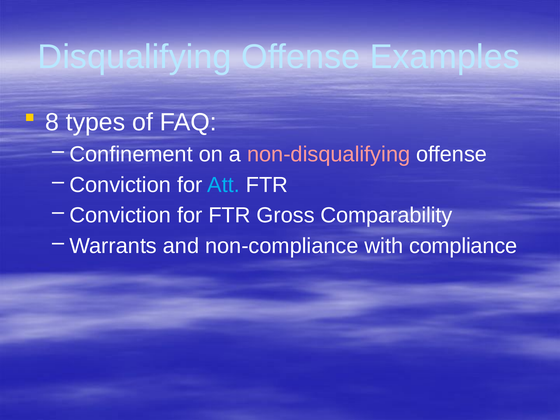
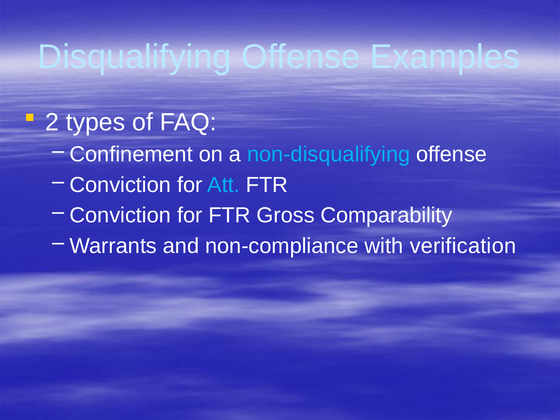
8: 8 -> 2
non-disqualifying colour: pink -> light blue
compliance: compliance -> verification
